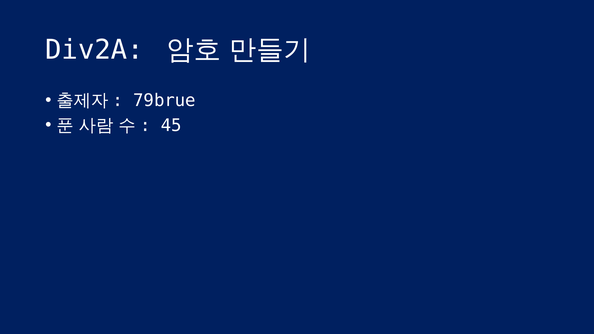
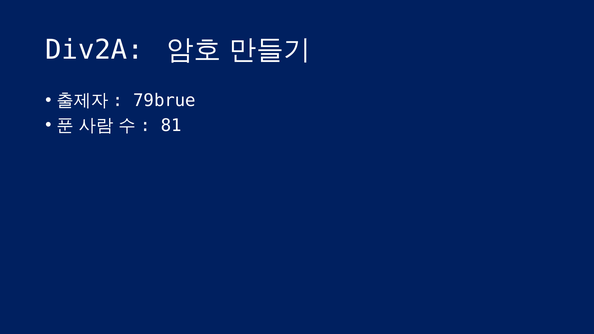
45: 45 -> 81
